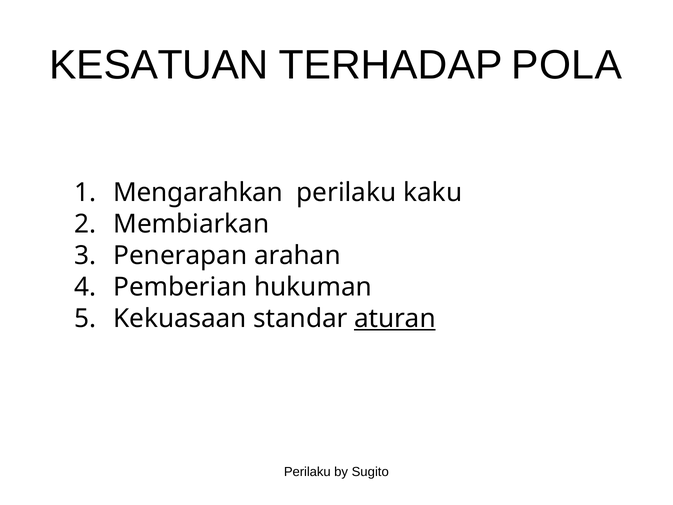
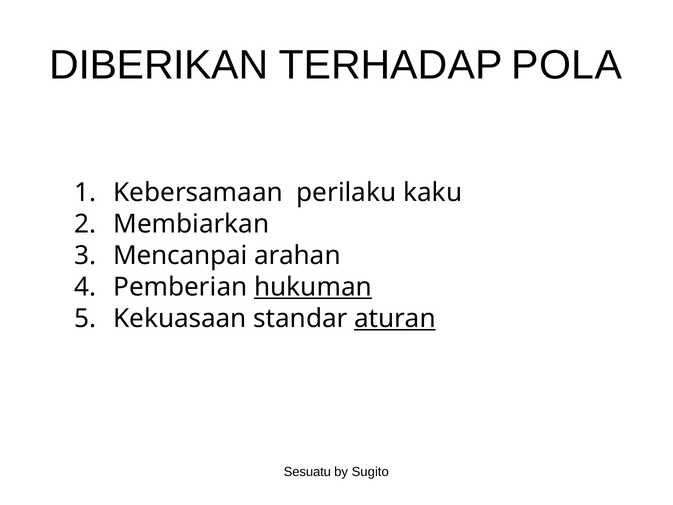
KESATUAN: KESATUAN -> DIBERIKAN
Mengarahkan: Mengarahkan -> Kebersamaan
Penerapan: Penerapan -> Mencanpai
hukuman underline: none -> present
Perilaku at (307, 472): Perilaku -> Sesuatu
